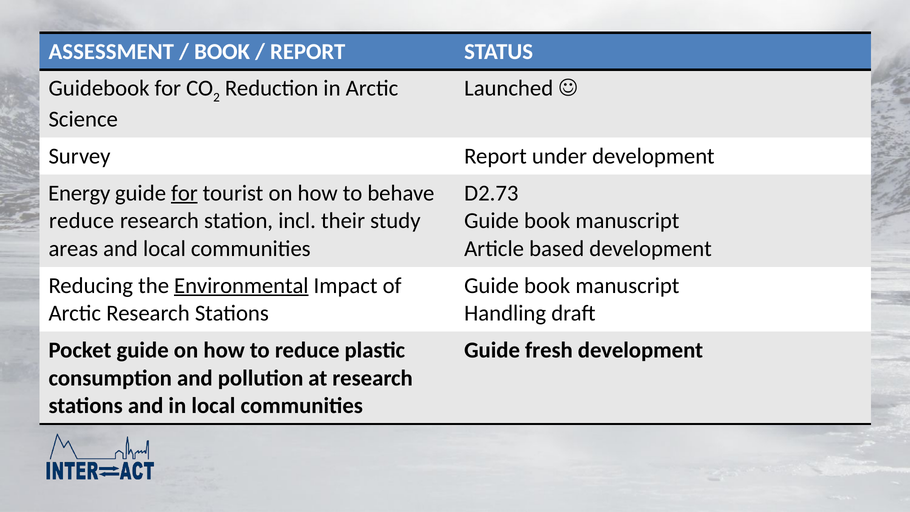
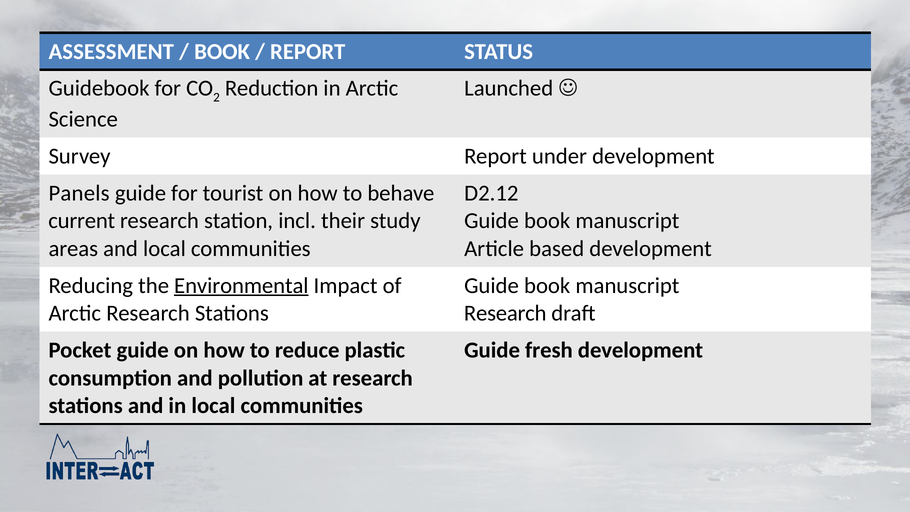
Energy: Energy -> Panels
for at (184, 193) underline: present -> none
D2.73: D2.73 -> D2.12
reduce at (82, 221): reduce -> current
Handling at (505, 313): Handling -> Research
